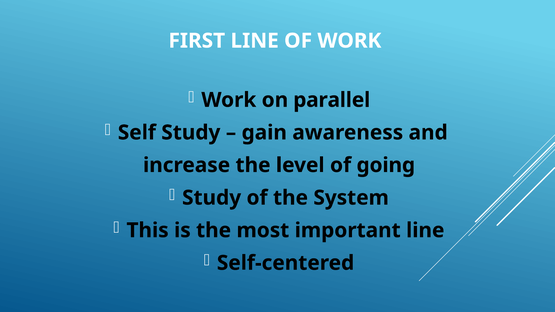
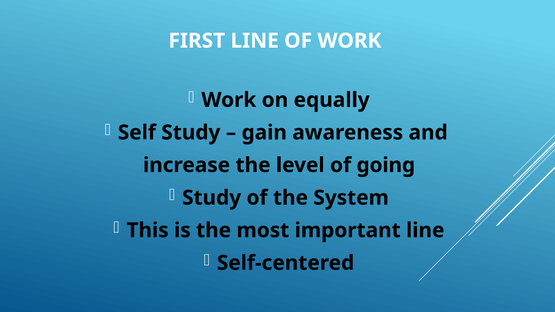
parallel: parallel -> equally
